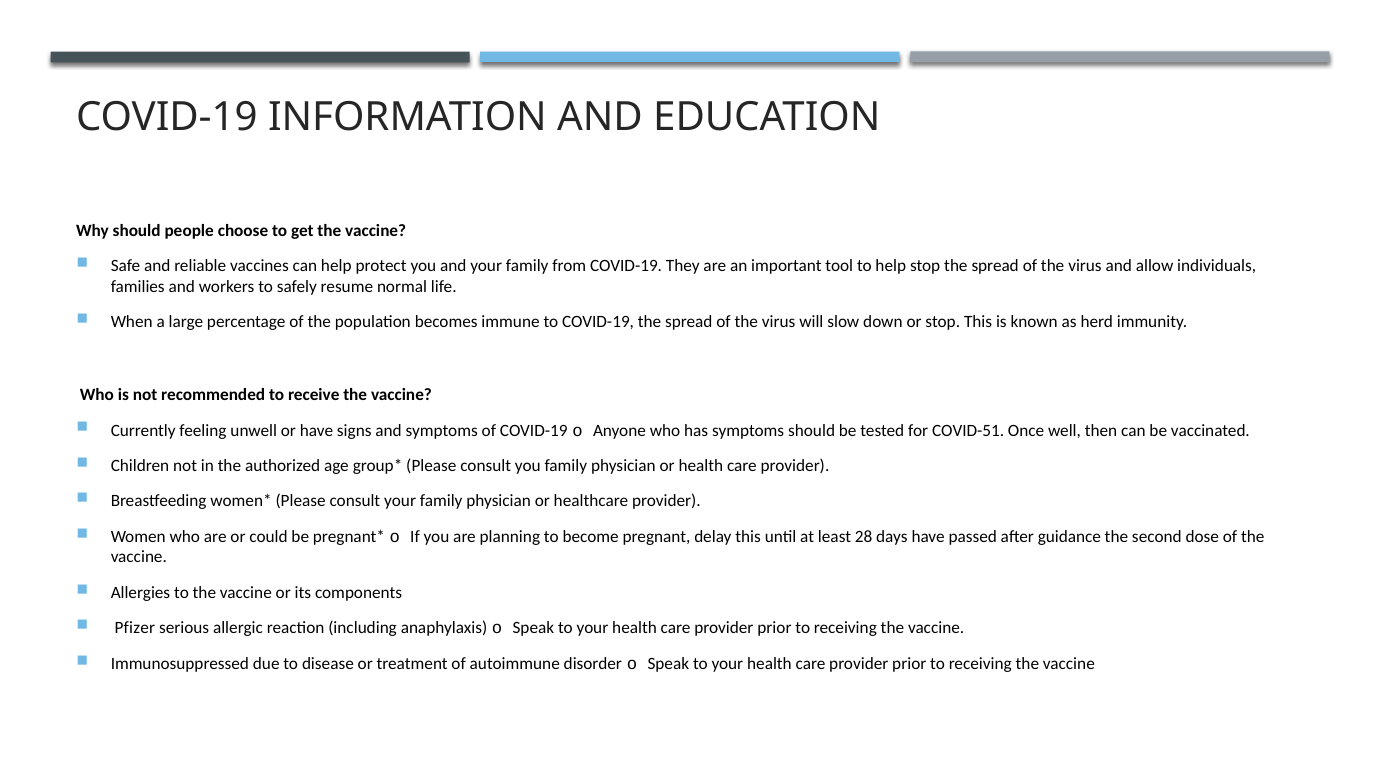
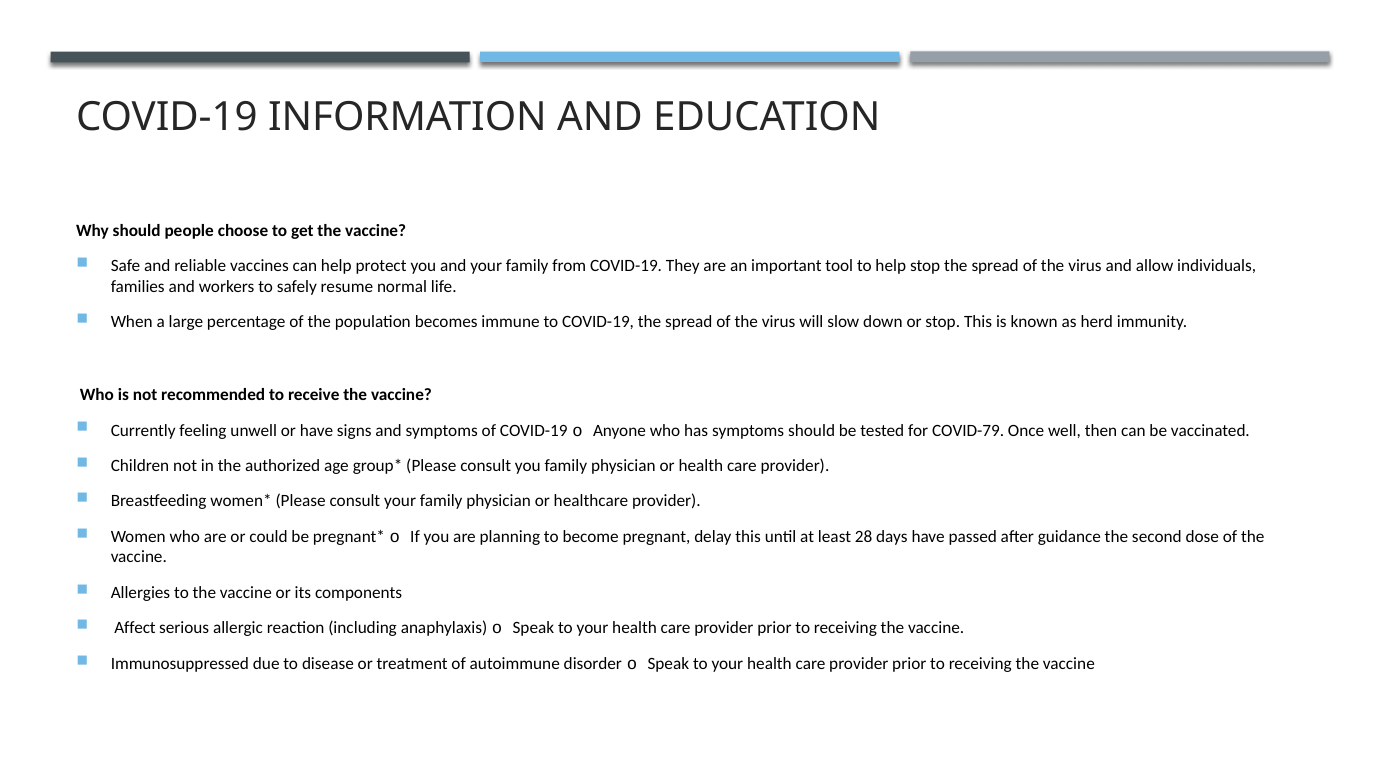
COVID-51: COVID-51 -> COVID-79
Pfizer: Pfizer -> Affect
